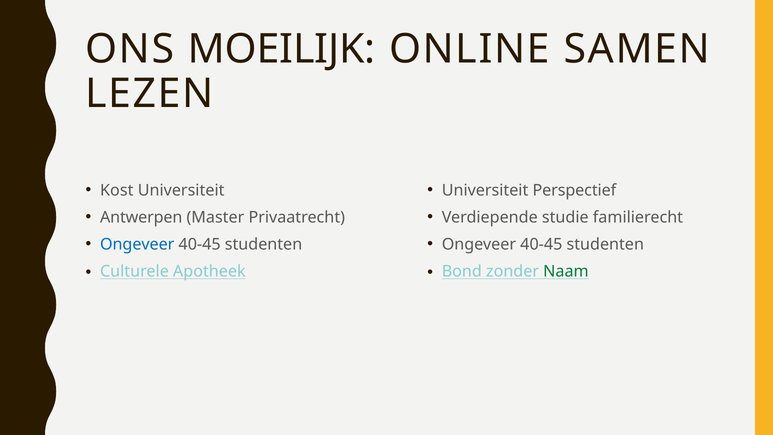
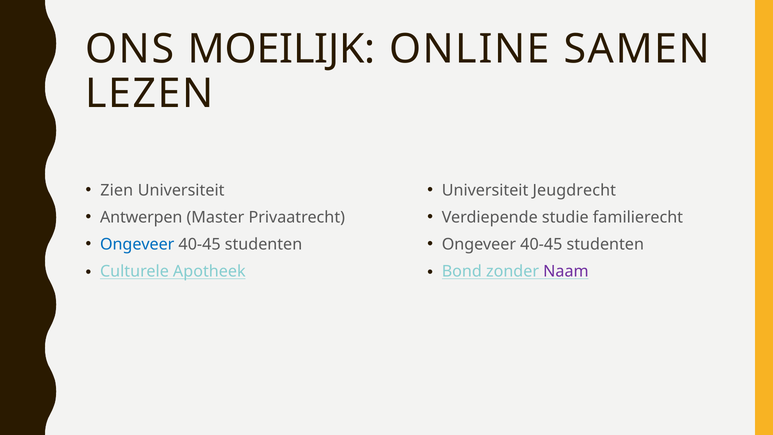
Kost: Kost -> Zien
Perspectief: Perspectief -> Jeugdrecht
Naam colour: green -> purple
